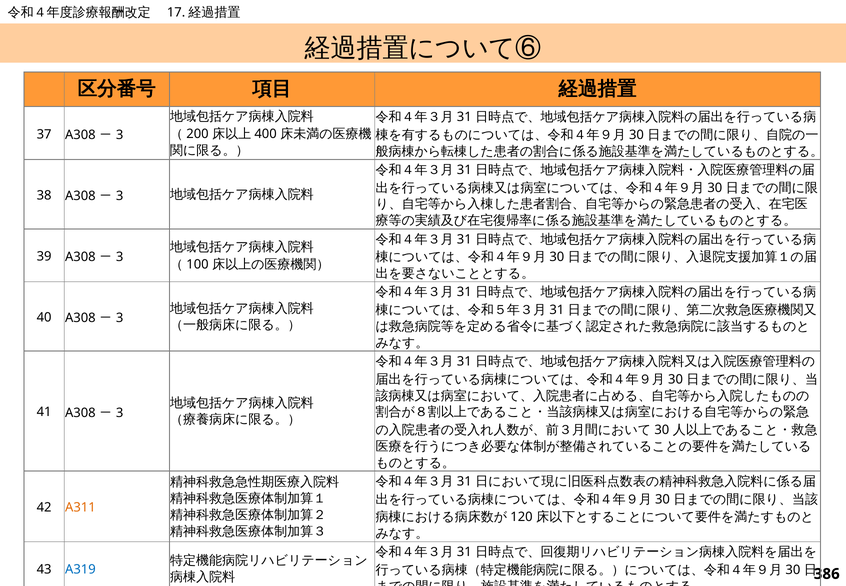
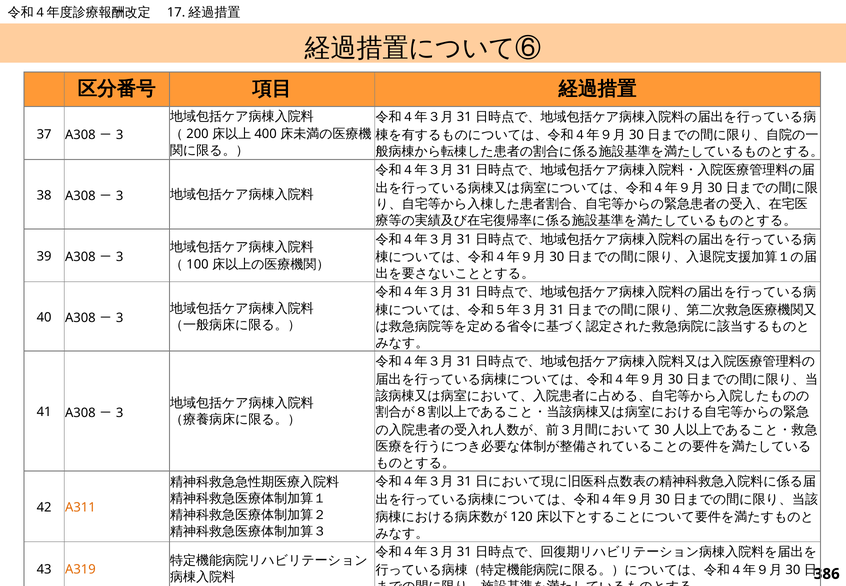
A319 colour: blue -> orange
